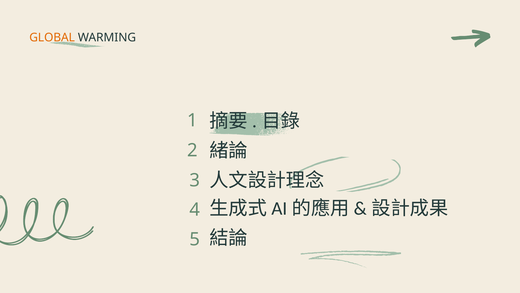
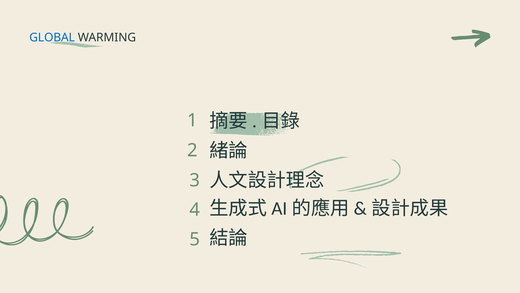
GLOBAL colour: orange -> blue
